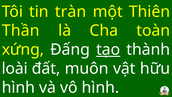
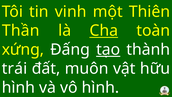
tràn: tràn -> vinh
Cha underline: none -> present
loài: loài -> trái
